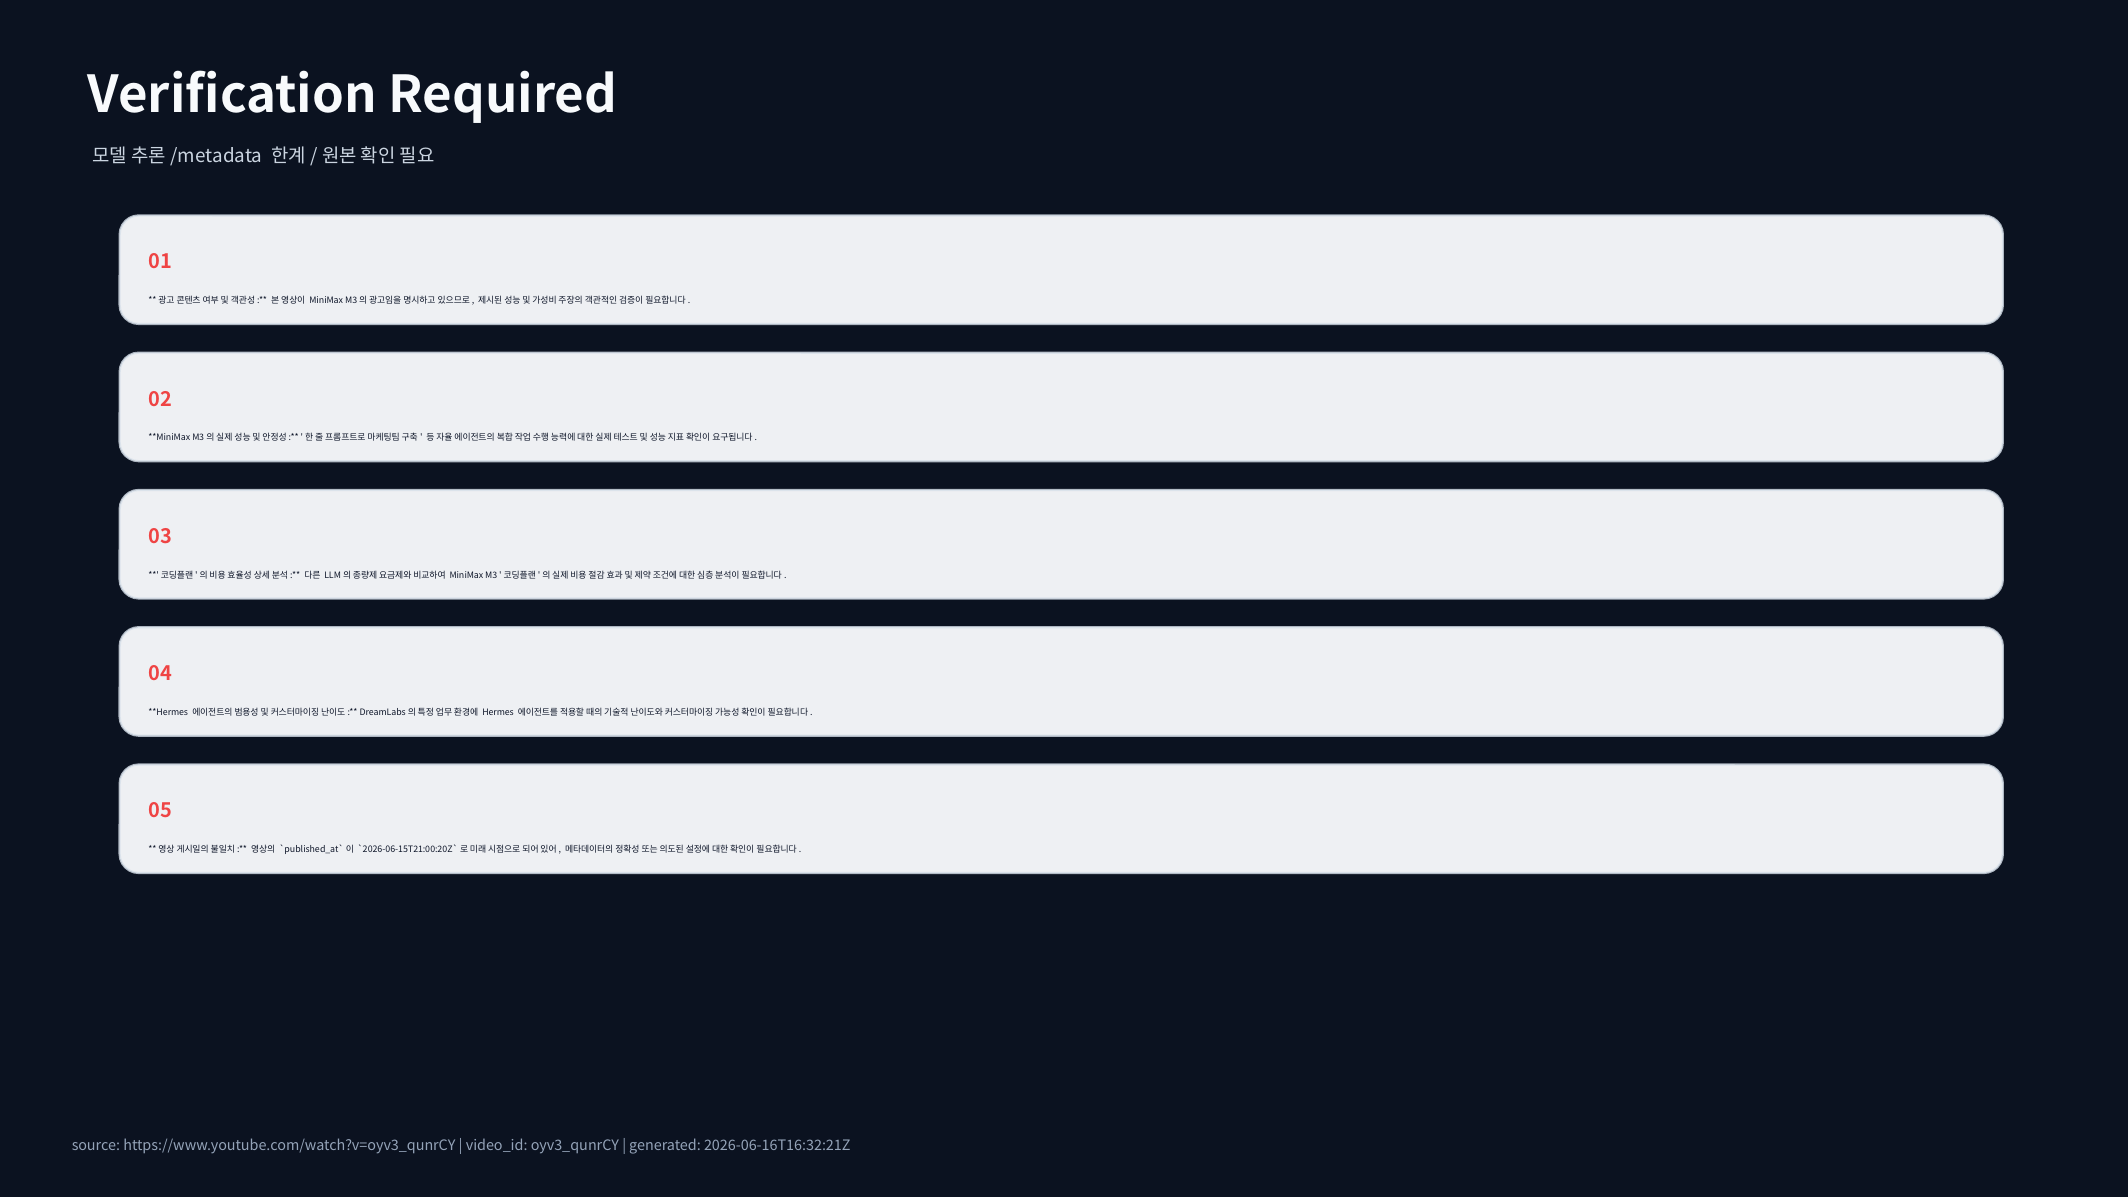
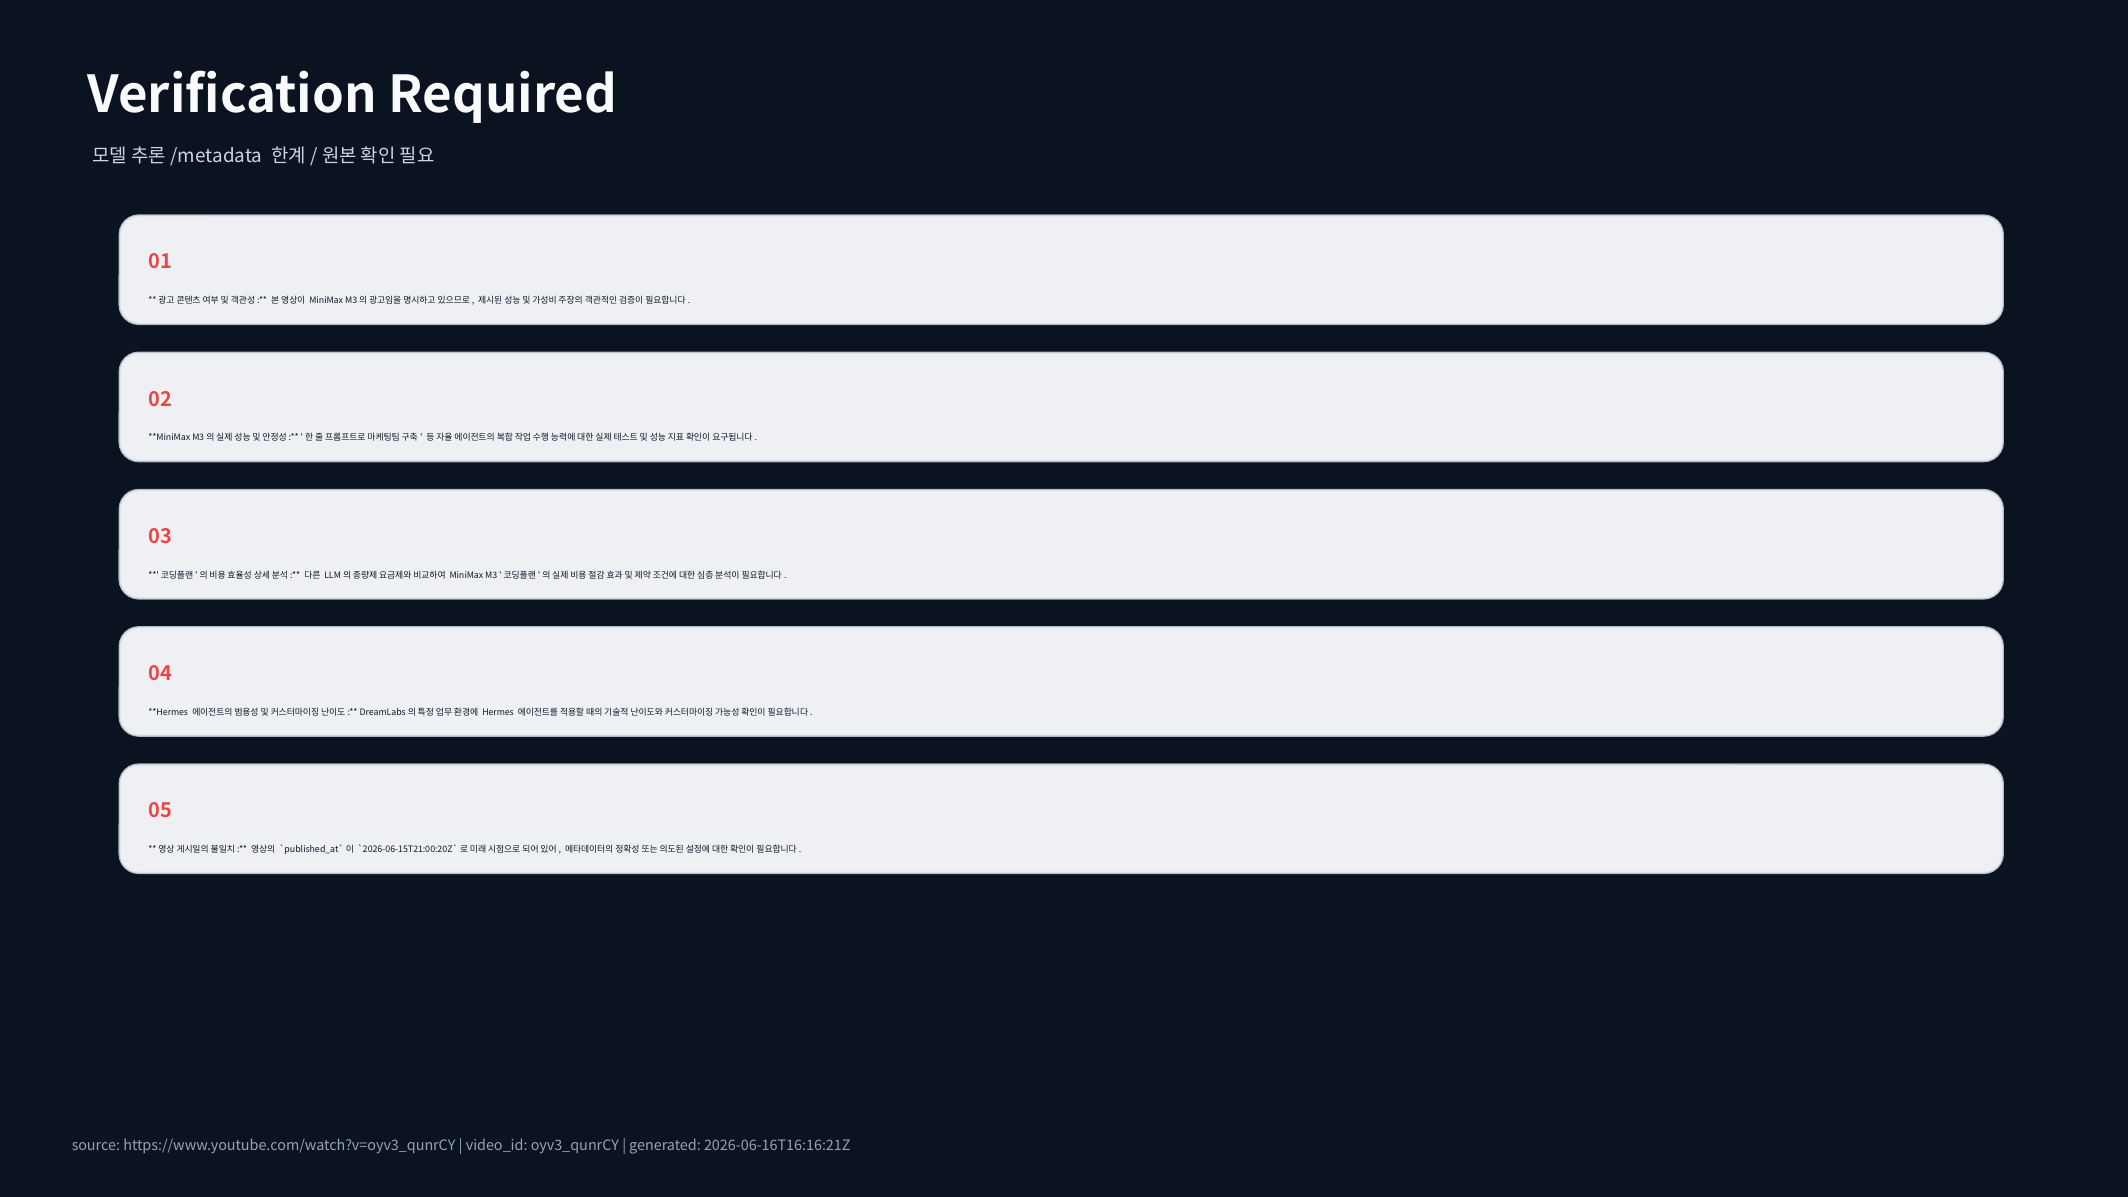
2026-06-16T16:32:21Z: 2026-06-16T16:32:21Z -> 2026-06-16T16:16:21Z
